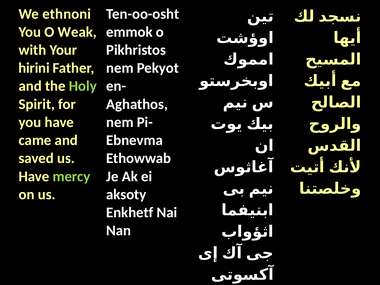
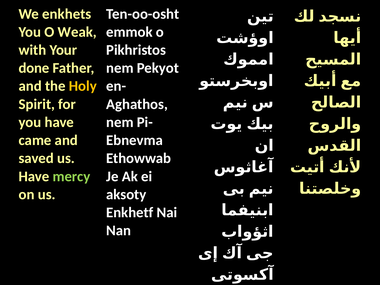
ethnoni: ethnoni -> enkhets
hirini: hirini -> done
Holy colour: light green -> yellow
